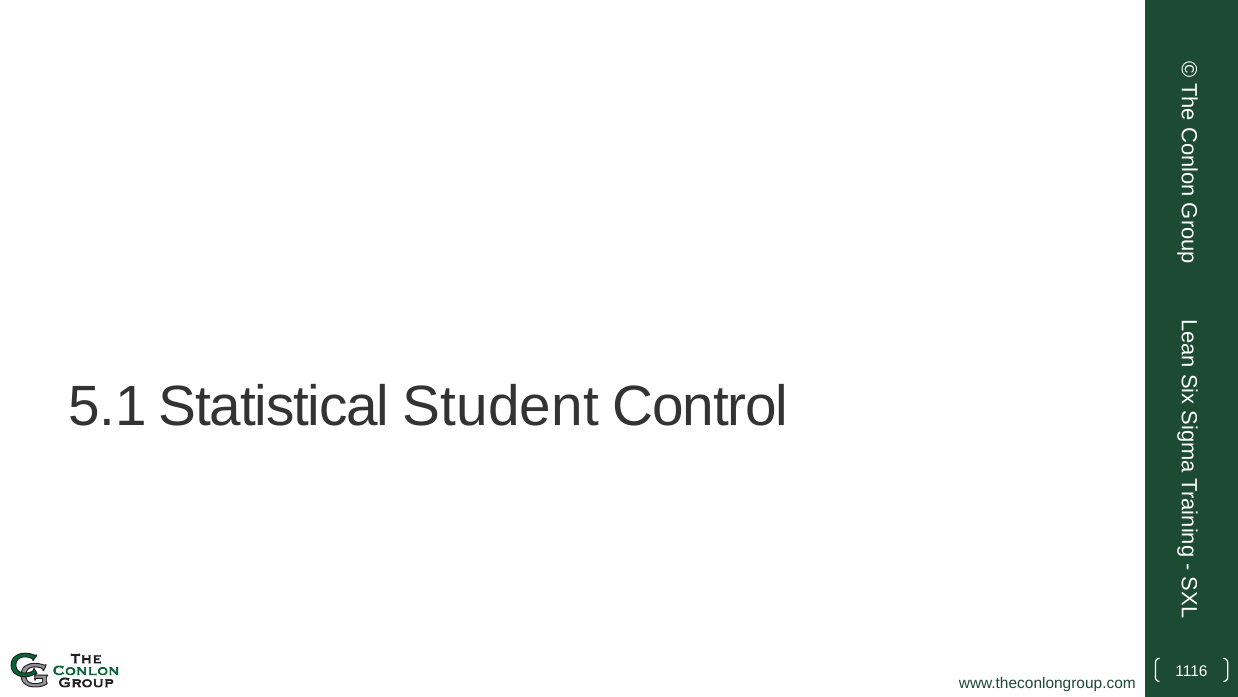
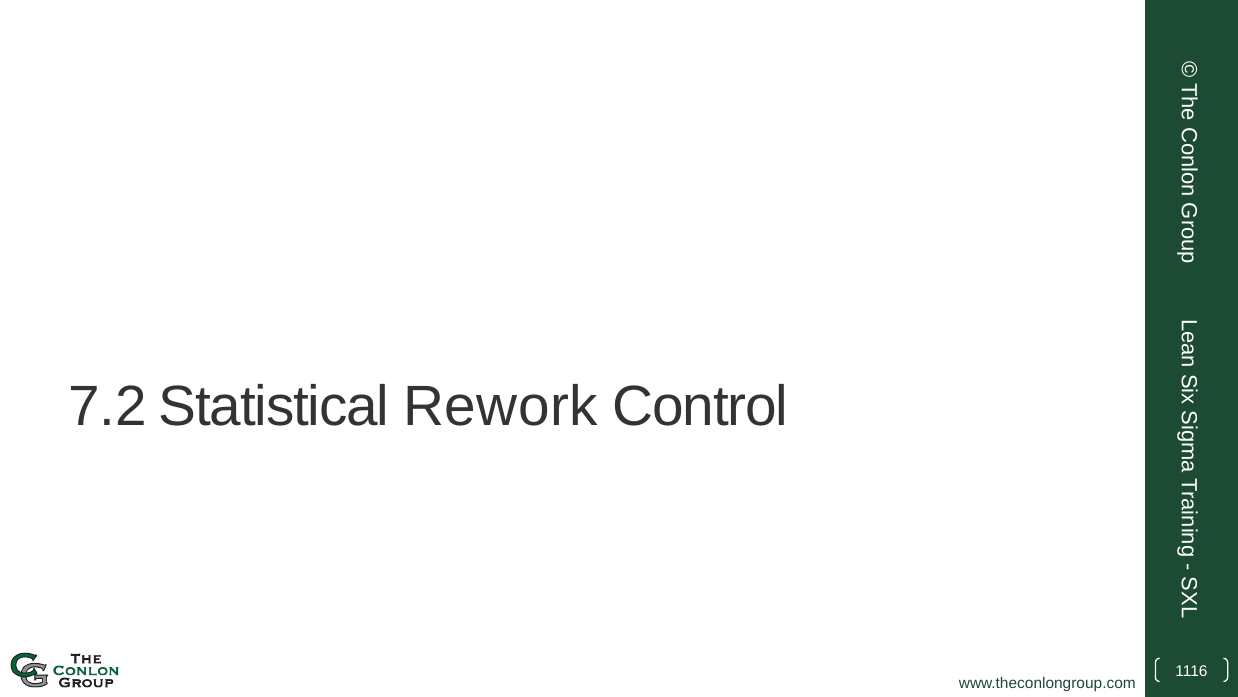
5.1: 5.1 -> 7.2
Student: Student -> Rework
